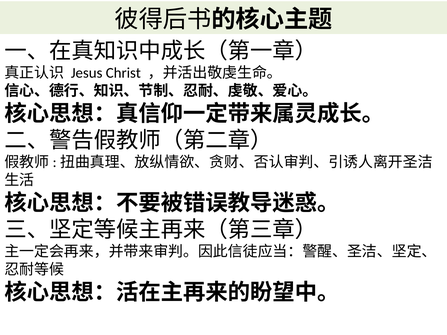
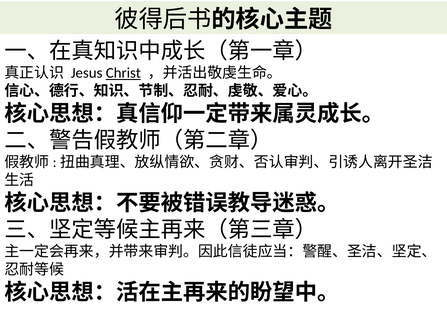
Christ underline: none -> present
